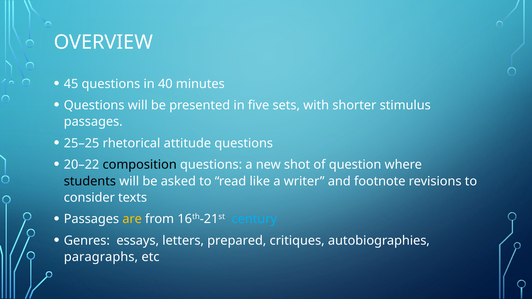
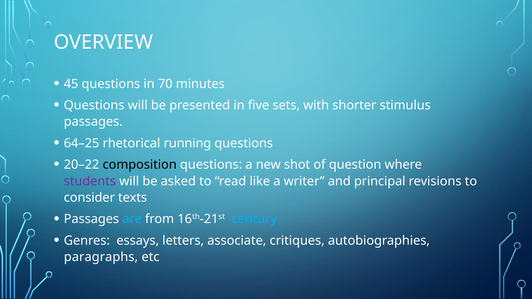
40: 40 -> 70
25–25: 25–25 -> 64–25
attitude: attitude -> running
students colour: black -> purple
footnote: footnote -> principal
are colour: yellow -> light blue
prepared: prepared -> associate
